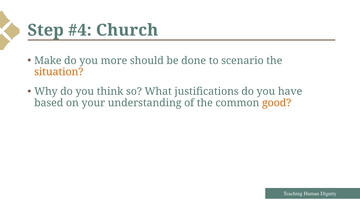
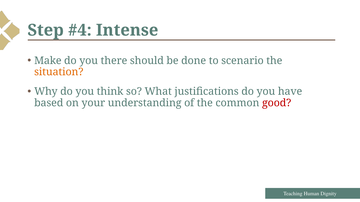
Church: Church -> Intense
more: more -> there
good colour: orange -> red
